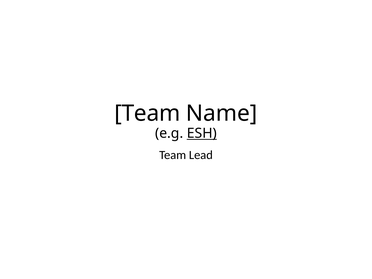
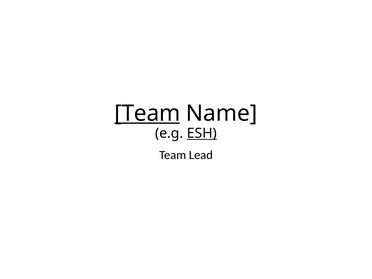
Team at (147, 113) underline: none -> present
